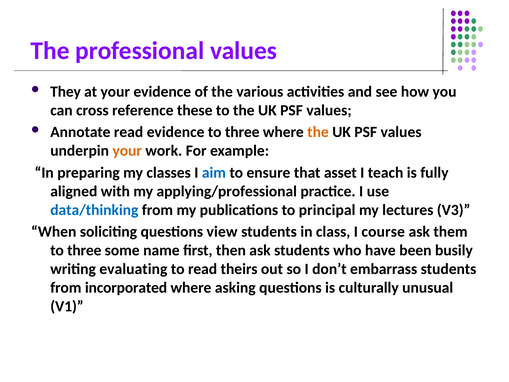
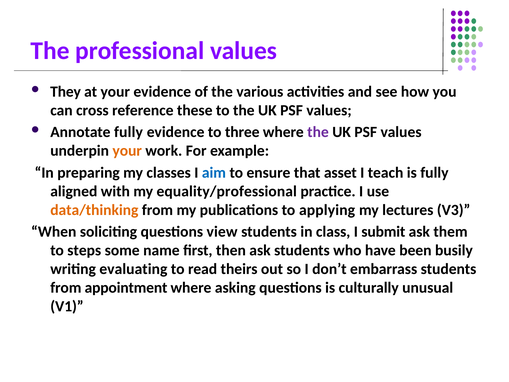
Annotate read: read -> fully
the at (318, 132) colour: orange -> purple
applying/professional: applying/professional -> equality/professional
data/thinking colour: blue -> orange
principal: principal -> applying
course: course -> submit
three at (84, 250): three -> steps
incorporated: incorporated -> appointment
